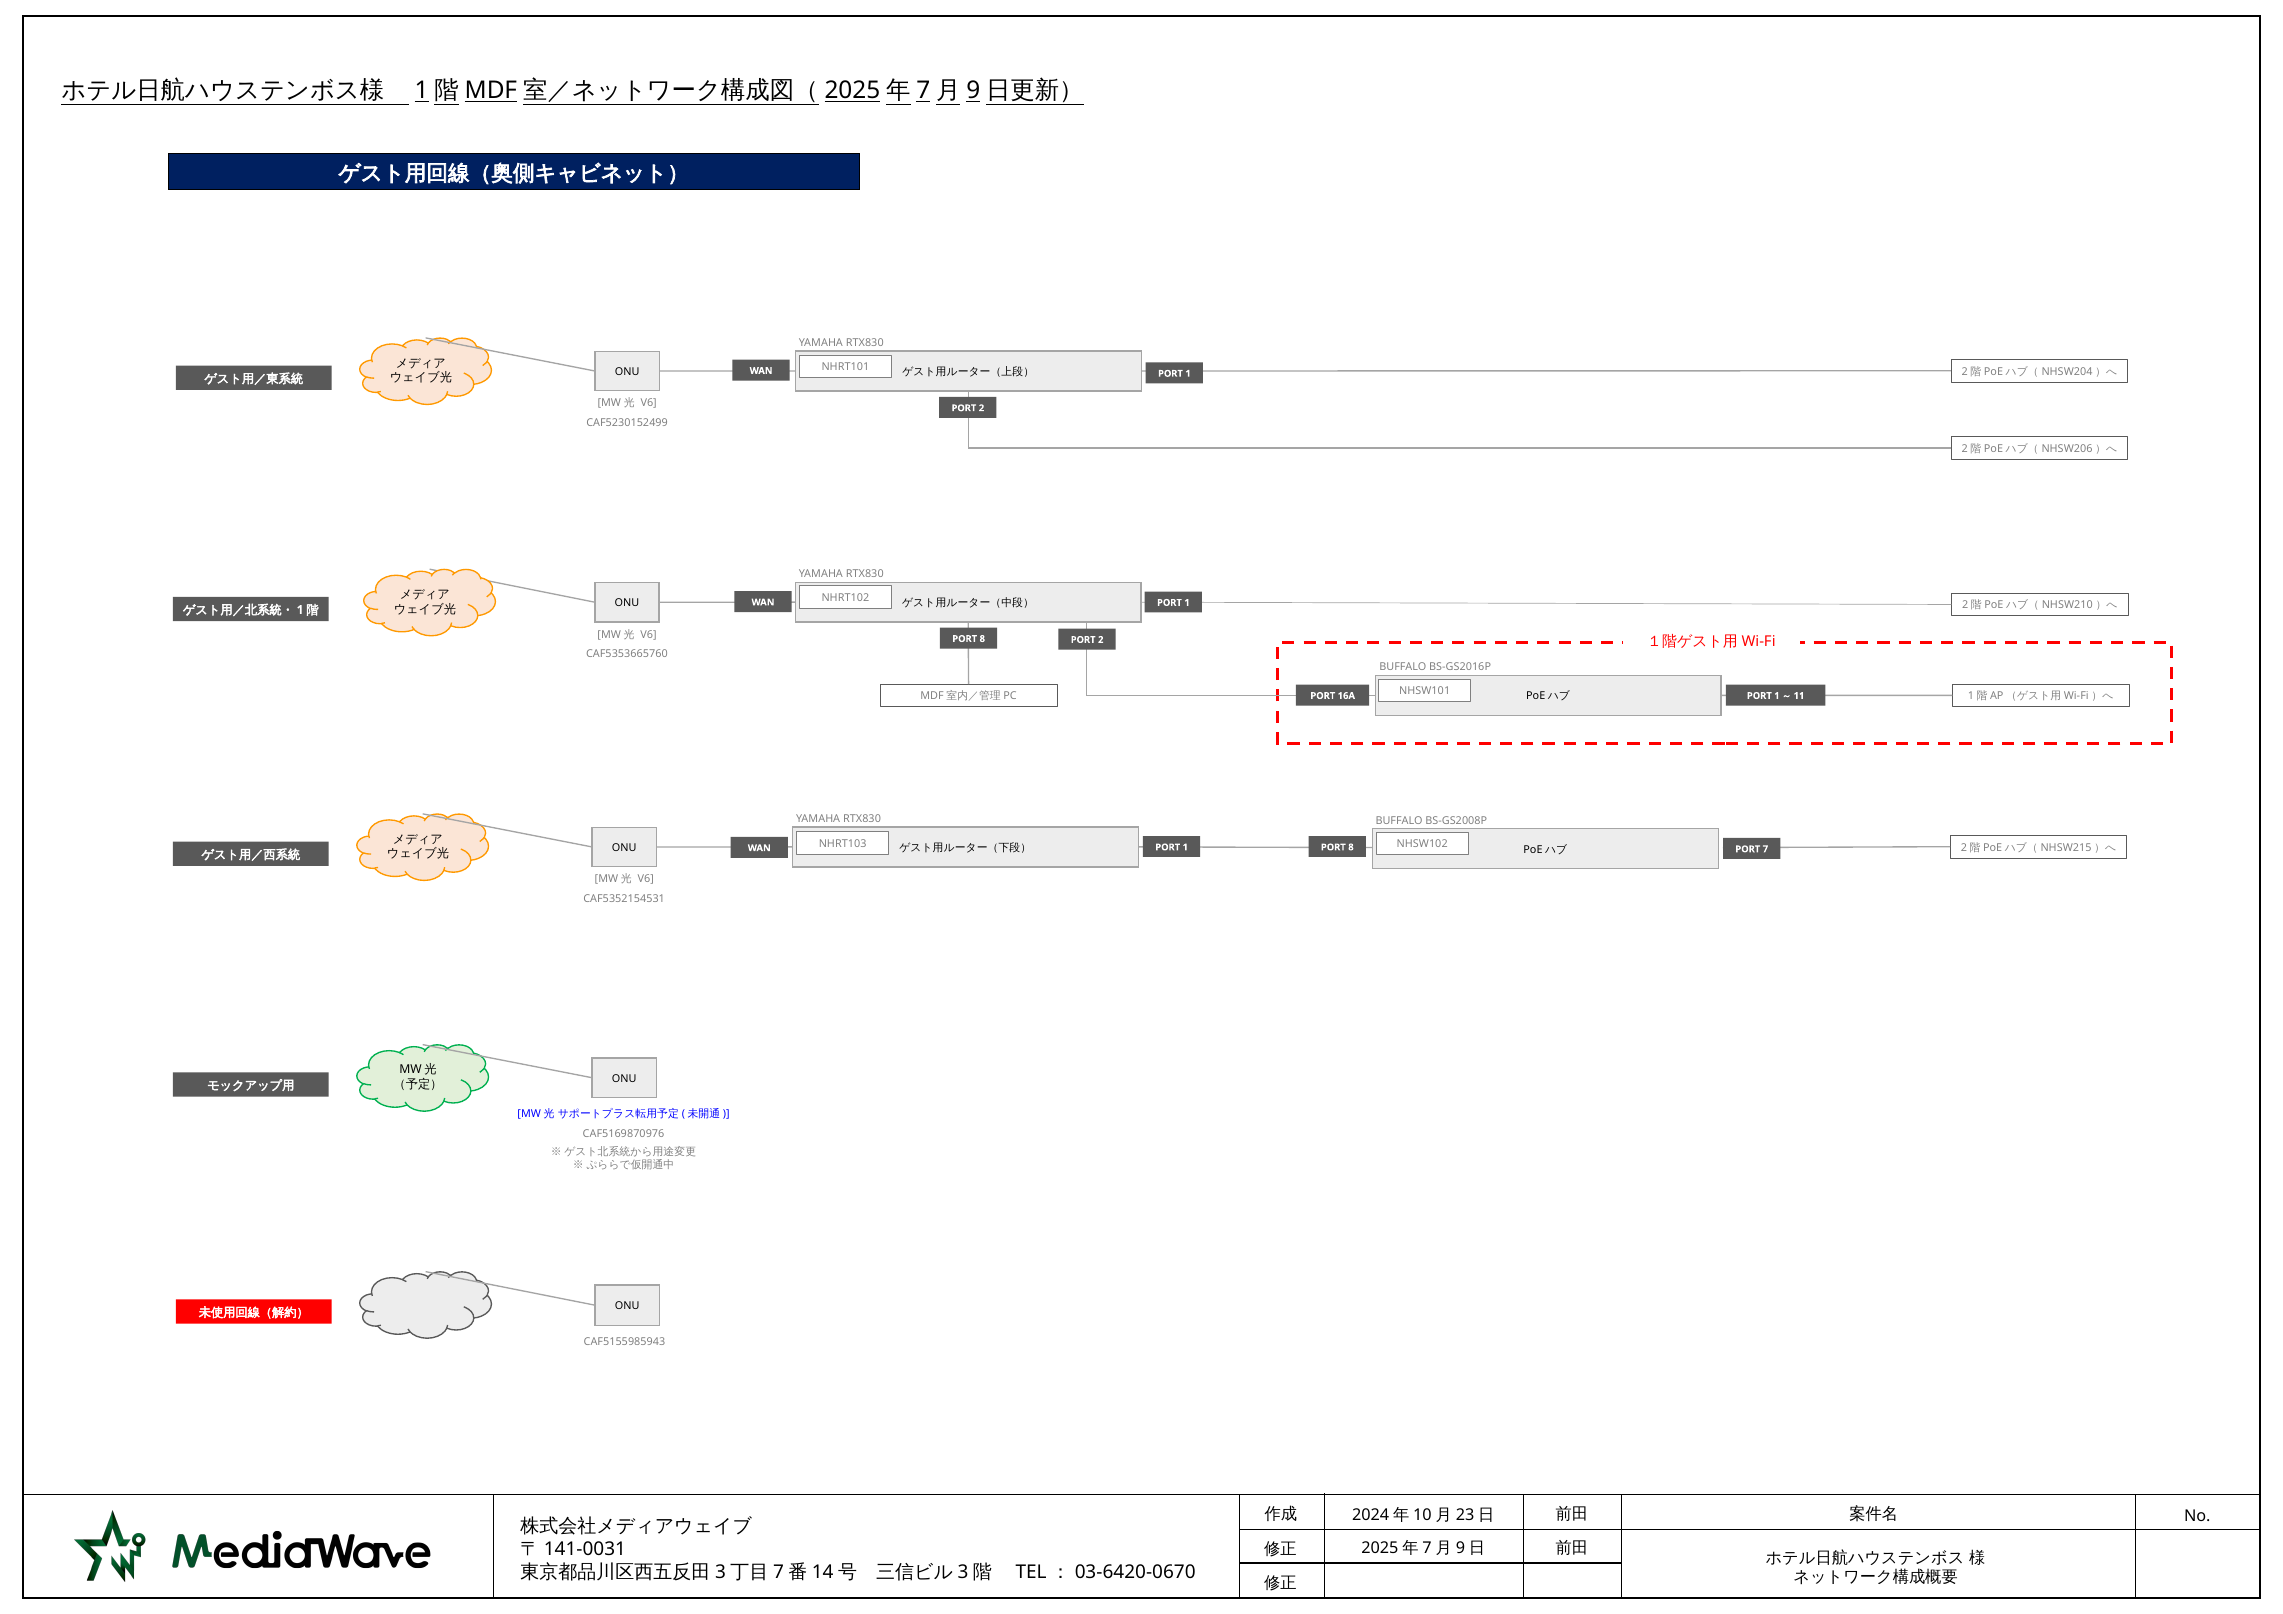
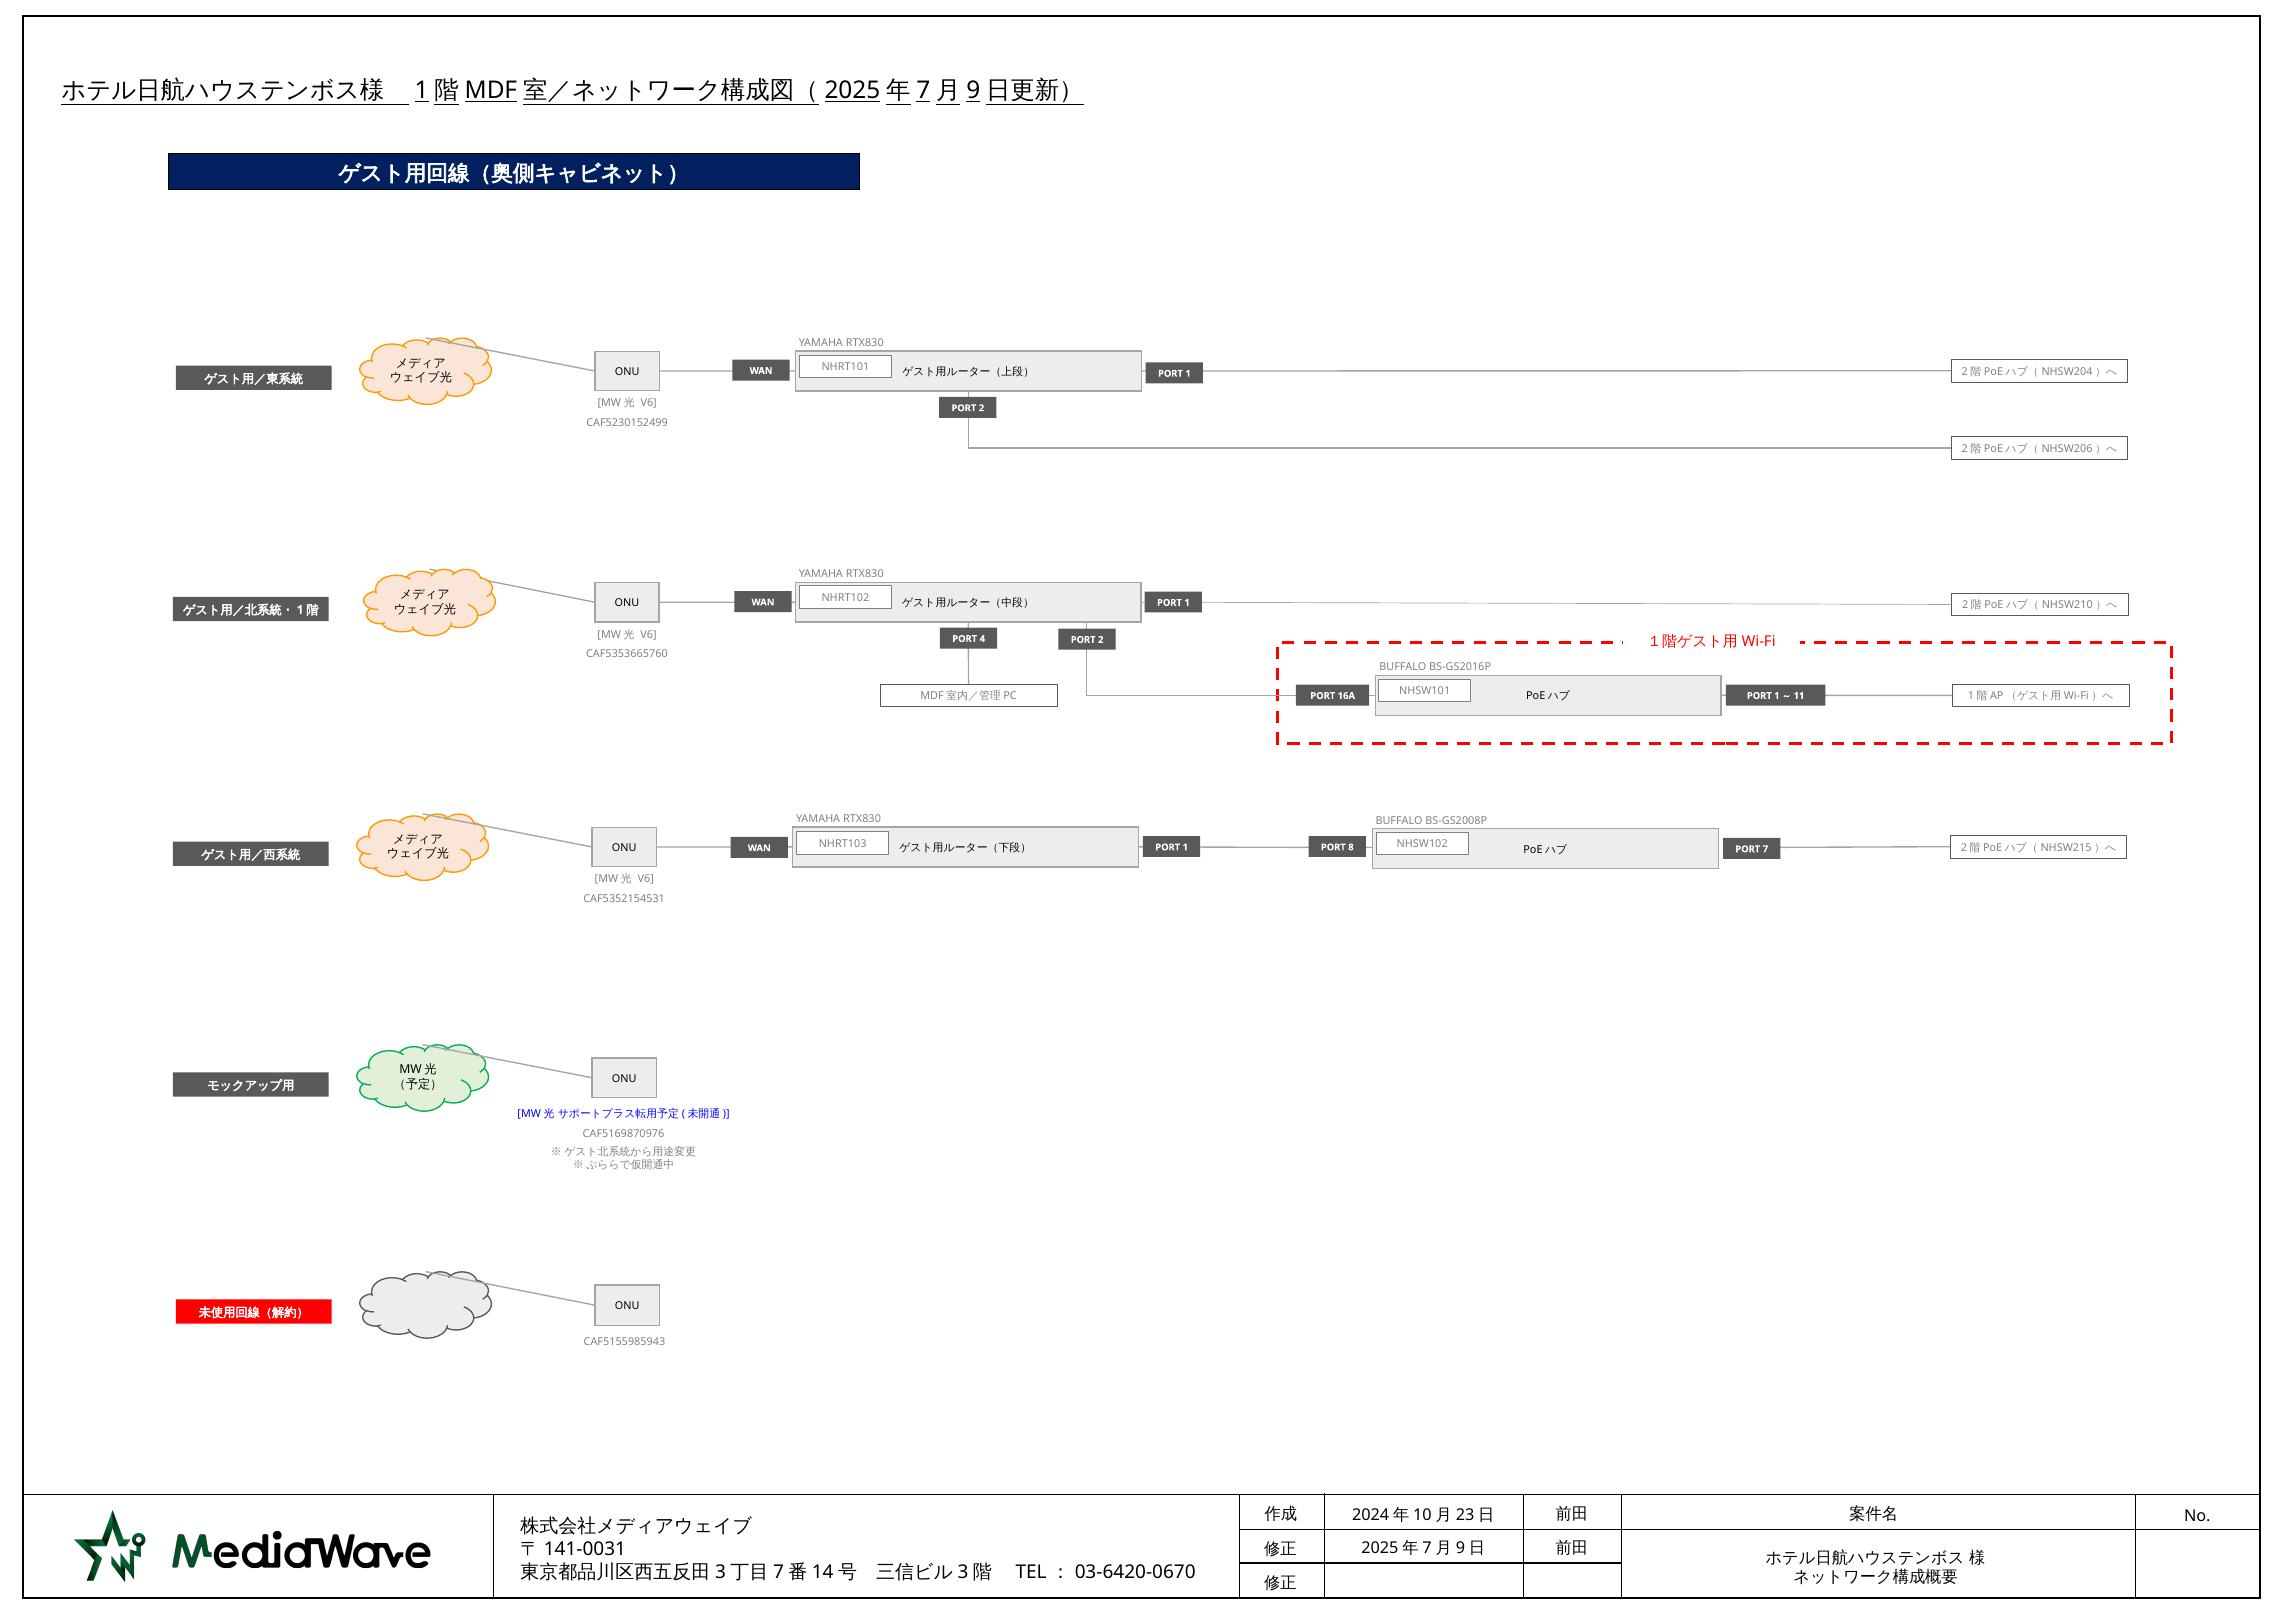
8 at (982, 639): 8 -> 4
